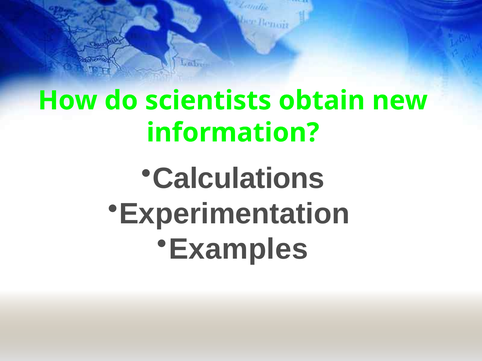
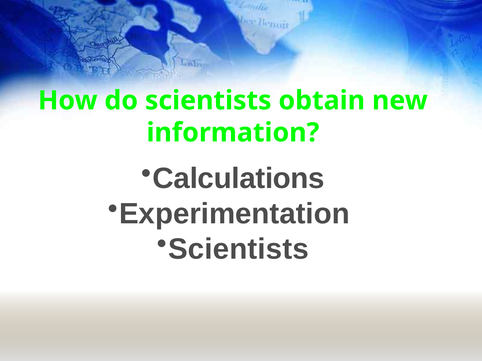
Examples at (238, 249): Examples -> Scientists
